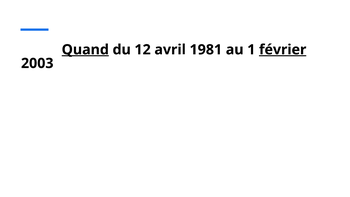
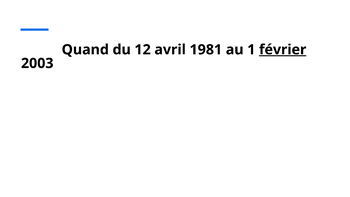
Quand underline: present -> none
